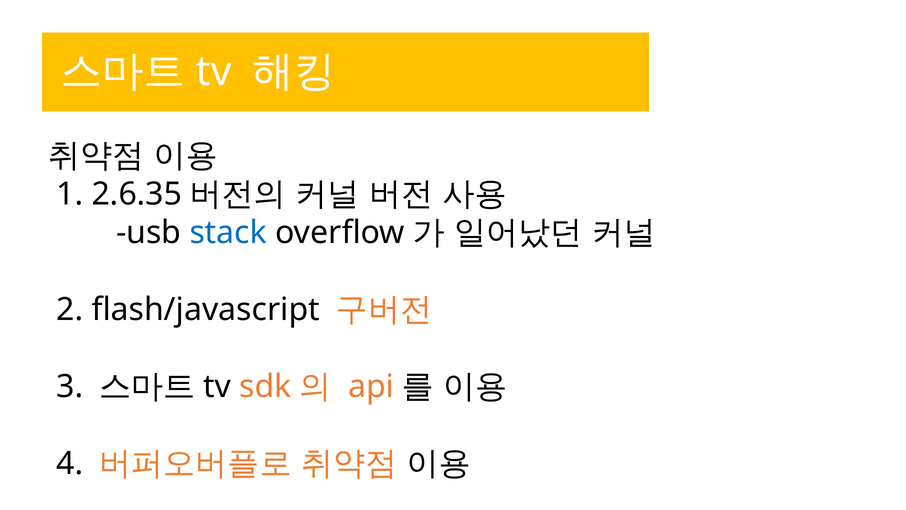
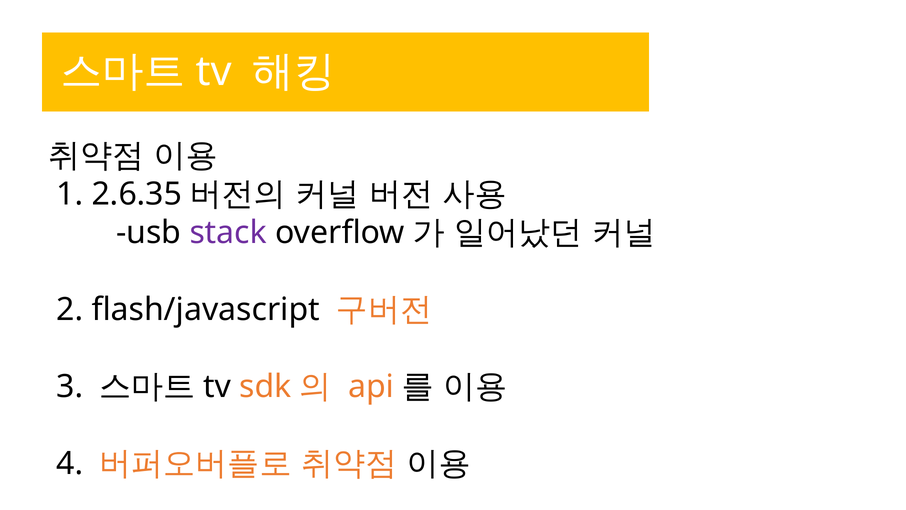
stack colour: blue -> purple
